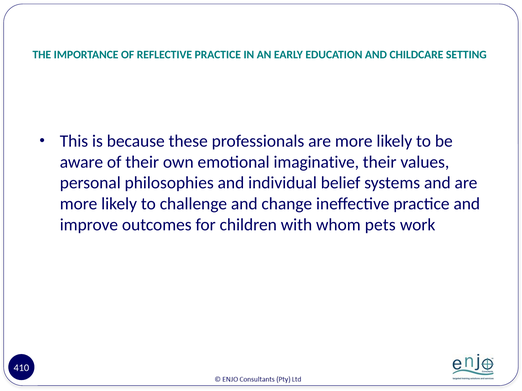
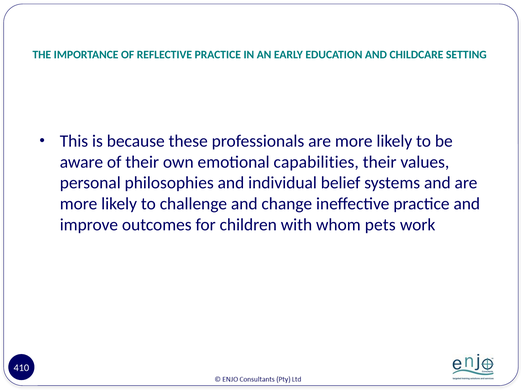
imaginative: imaginative -> capabilities
